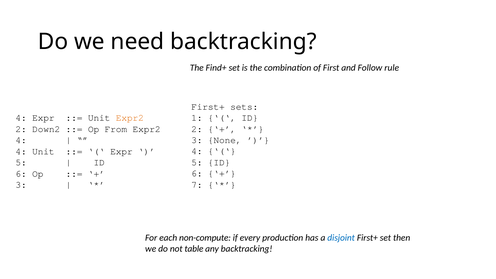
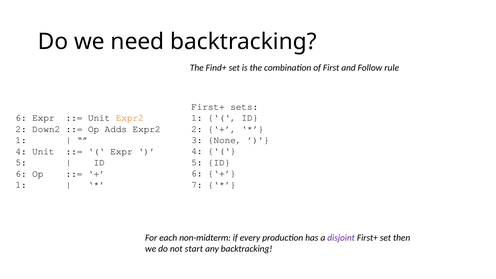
4 at (21, 118): 4 -> 6
From: From -> Adds
4 at (21, 140): 4 -> 1
3 at (21, 185): 3 -> 1
non-compute: non-compute -> non-midterm
disjoint colour: blue -> purple
table: table -> start
